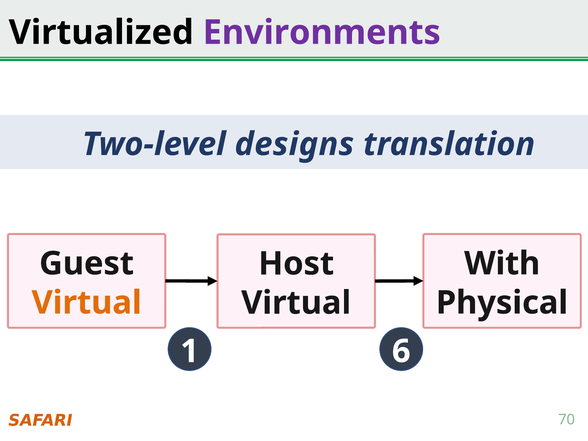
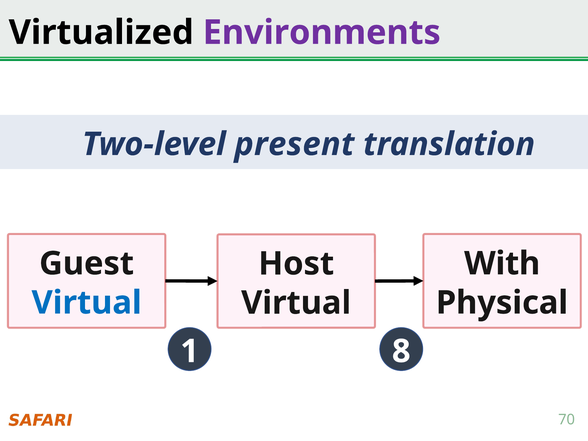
designs: designs -> present
Virtual at (87, 303) colour: orange -> blue
6: 6 -> 8
